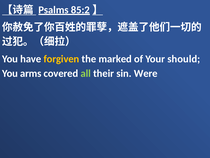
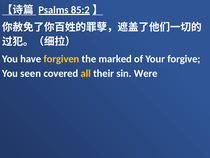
should: should -> forgive
arms: arms -> seen
all colour: light green -> yellow
